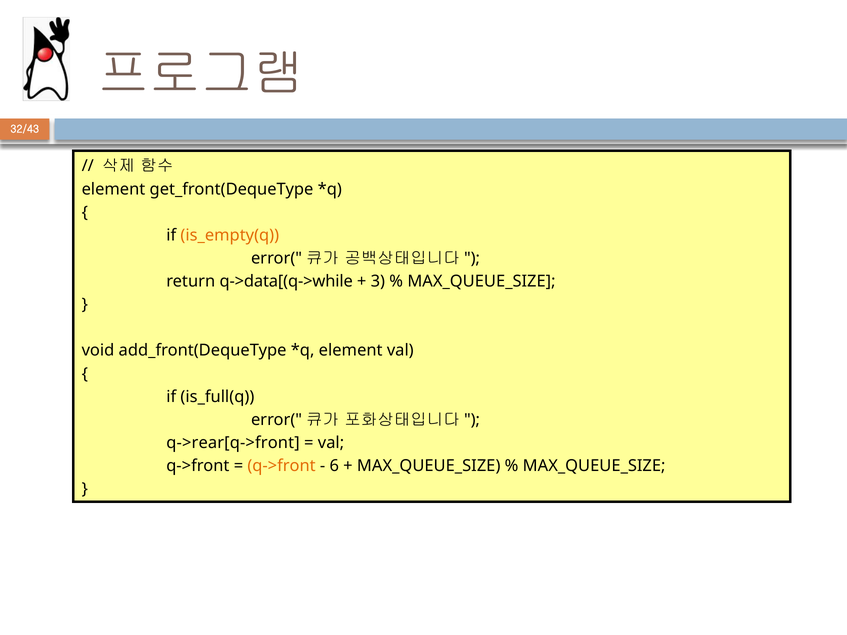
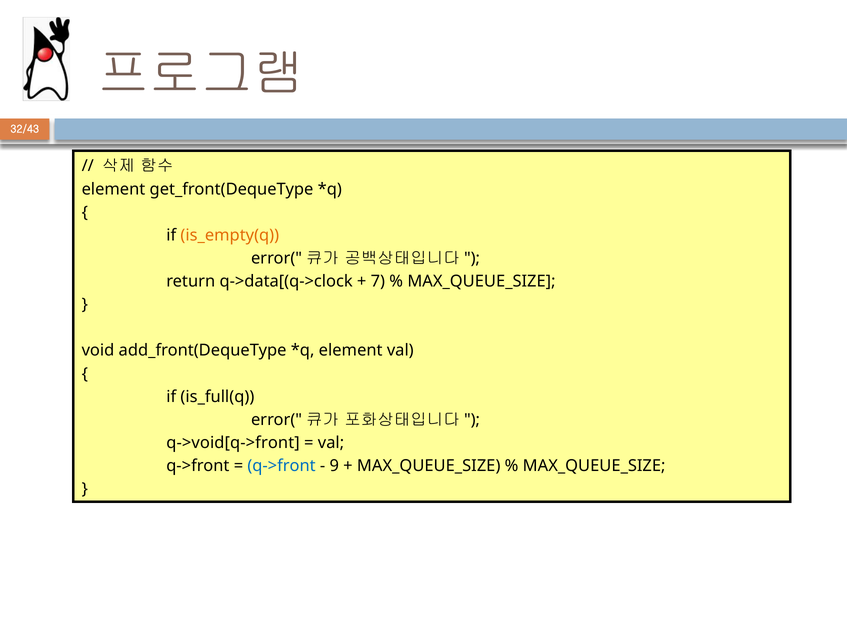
q->data[(q->while: q->data[(q->while -> q->data[(q->clock
3: 3 -> 7
q->rear[q->front: q->rear[q->front -> q->void[q->front
q->front at (282, 466) colour: orange -> blue
6: 6 -> 9
